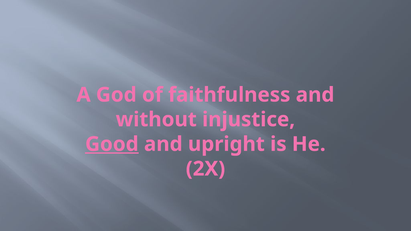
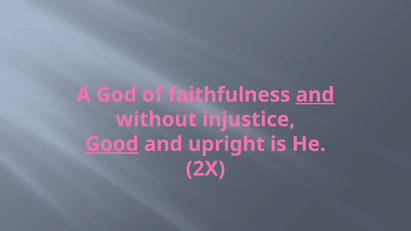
and at (315, 95) underline: none -> present
